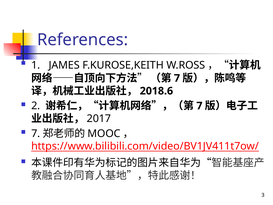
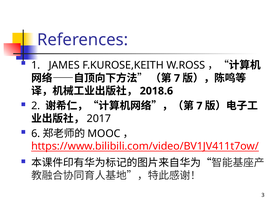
7 at (36, 133): 7 -> 6
